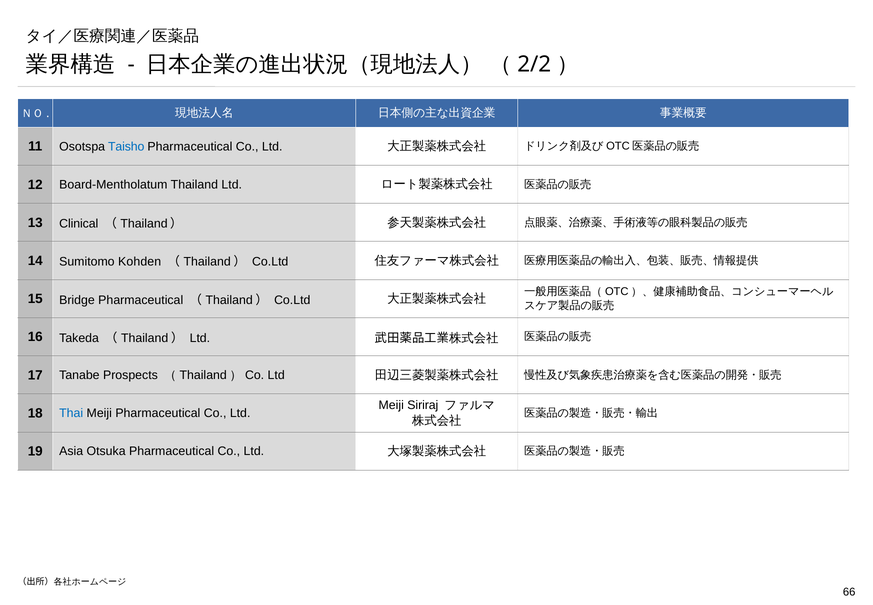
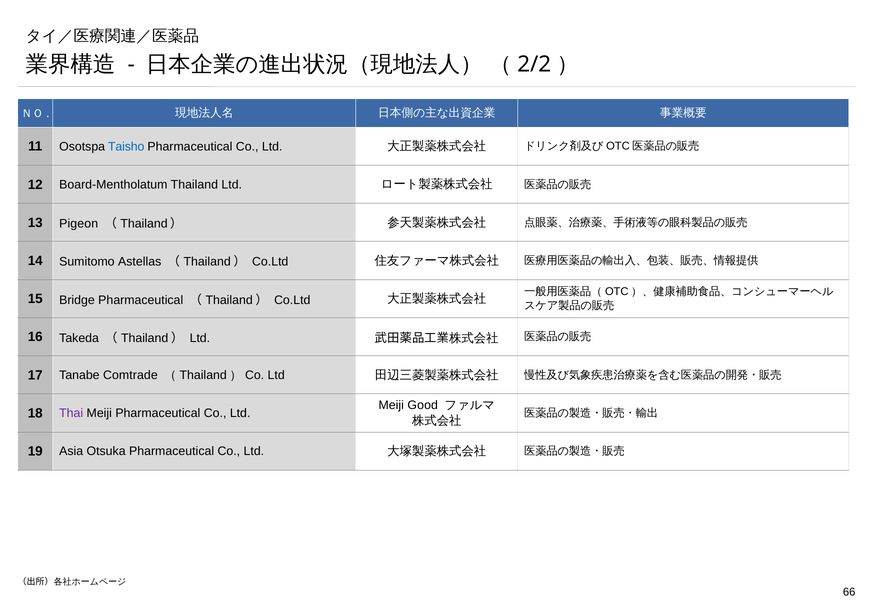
Clinical: Clinical -> Pigeon
Kohden: Kohden -> Astellas
Prospects: Prospects -> Comtrade
Siriraj: Siriraj -> Good
Thai colour: blue -> purple
